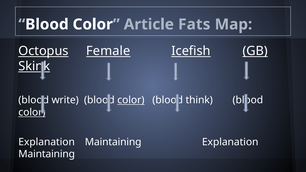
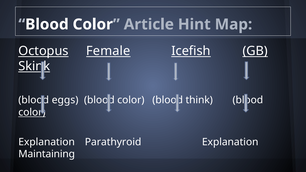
Fats: Fats -> Hint
write: write -> eggs
color at (131, 100) underline: present -> none
Maintaining at (113, 142): Maintaining -> Parathyroid
